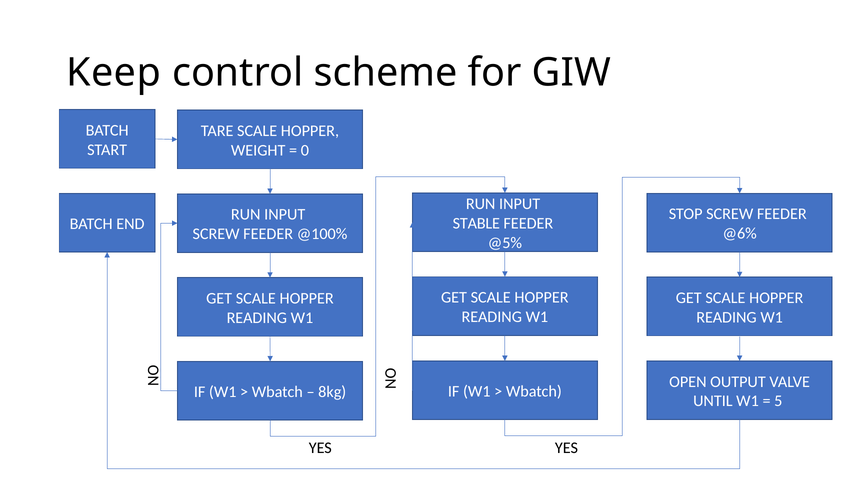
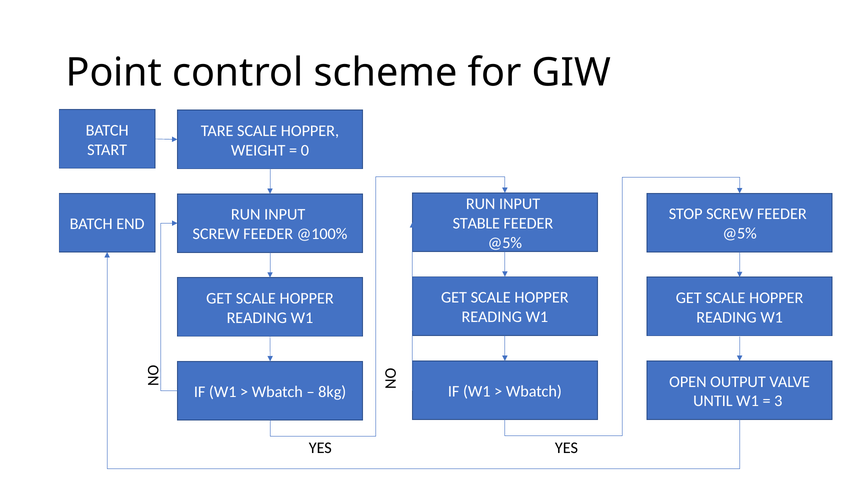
Keep: Keep -> Point
@6% at (740, 233): @6% -> @5%
5: 5 -> 3
